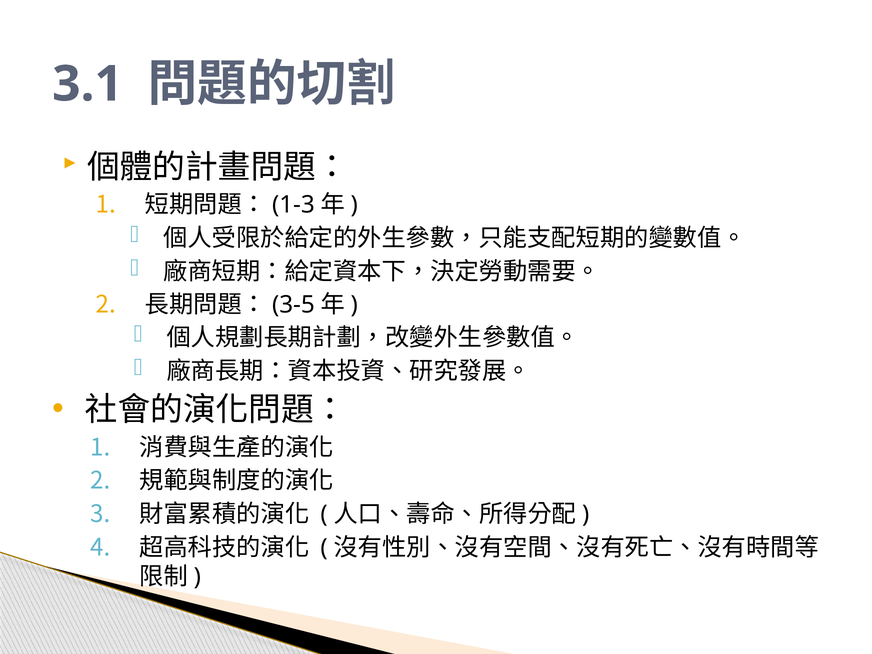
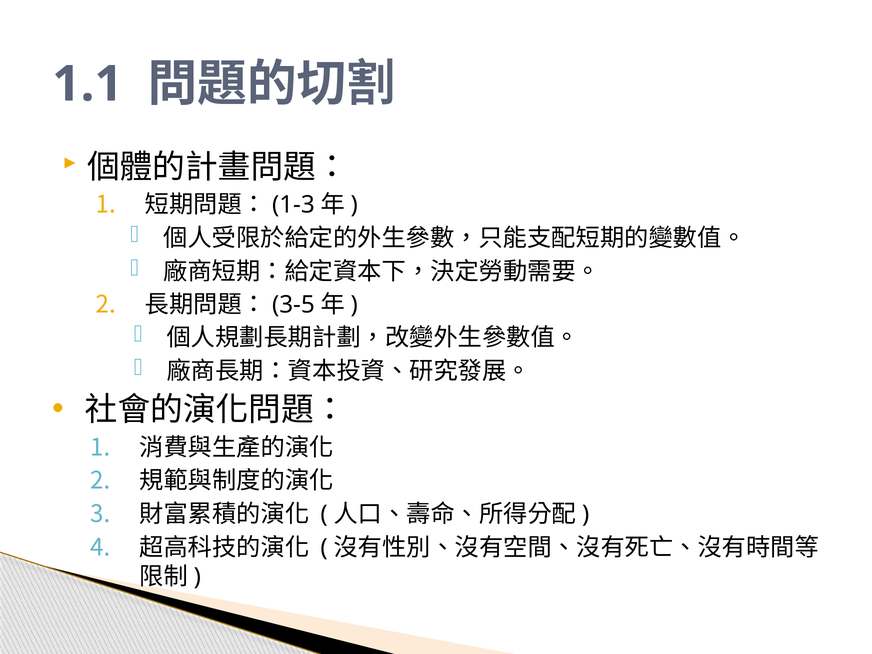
3.1: 3.1 -> 1.1
